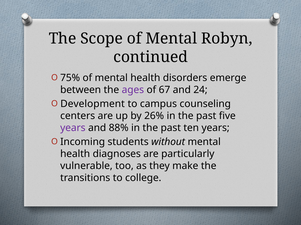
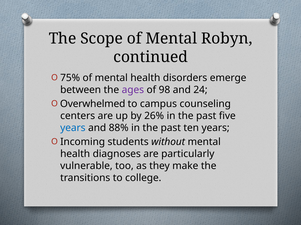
67: 67 -> 98
Development: Development -> Overwhelmed
years at (73, 128) colour: purple -> blue
